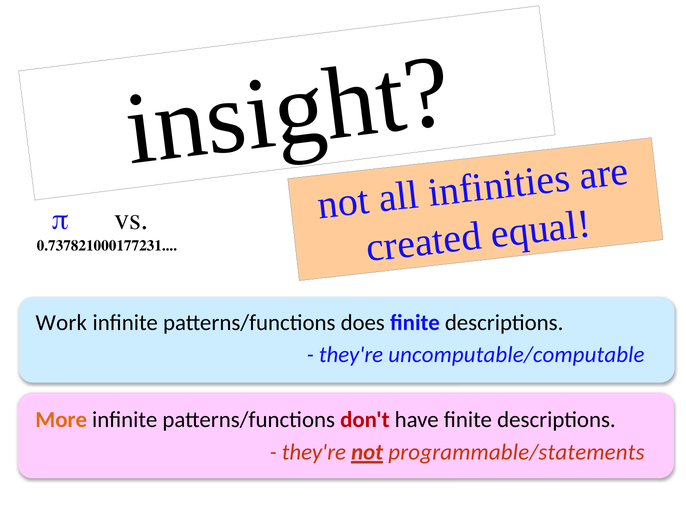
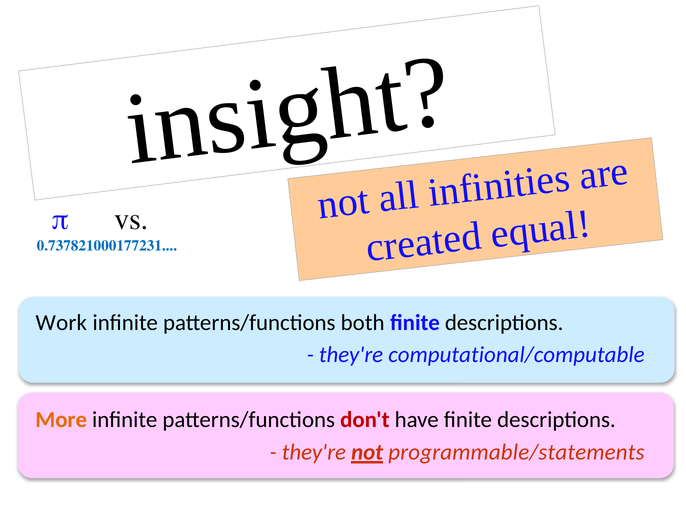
0.737821000177231 colour: black -> blue
does: does -> both
uncomputable/computable: uncomputable/computable -> computational/computable
